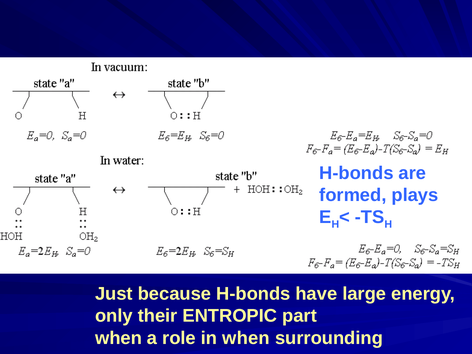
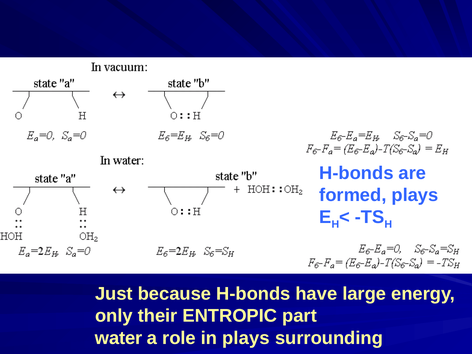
when at (119, 338): when -> water
in when: when -> plays
